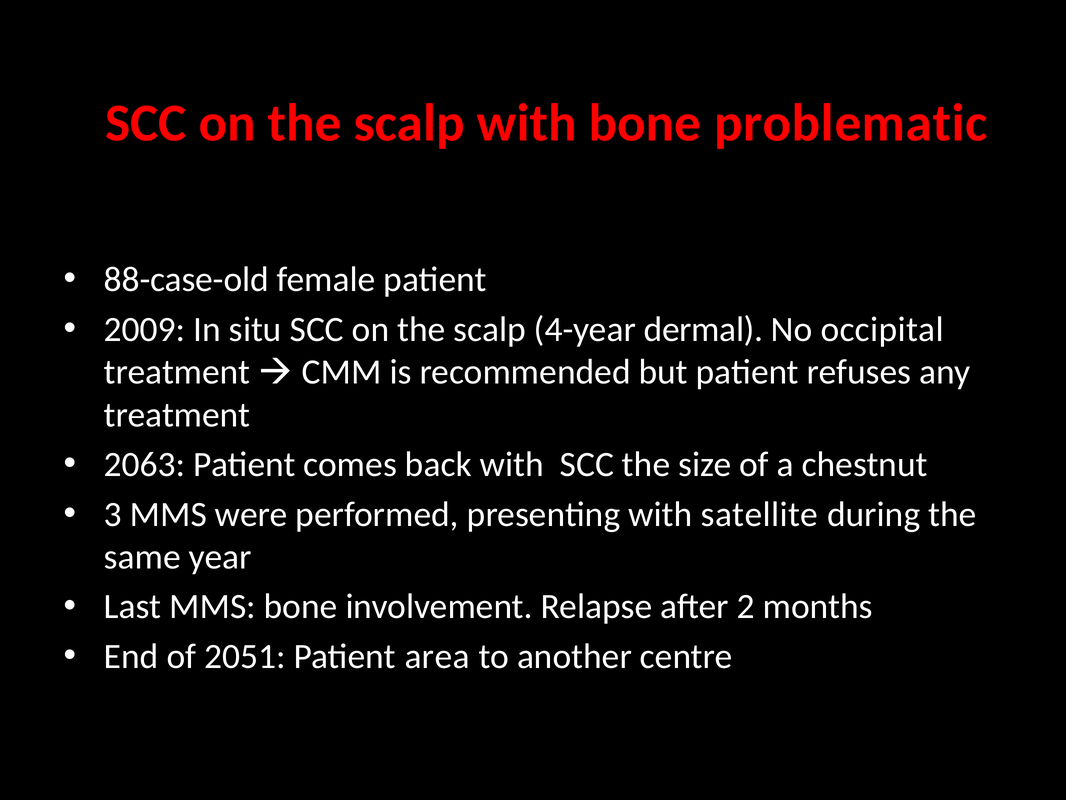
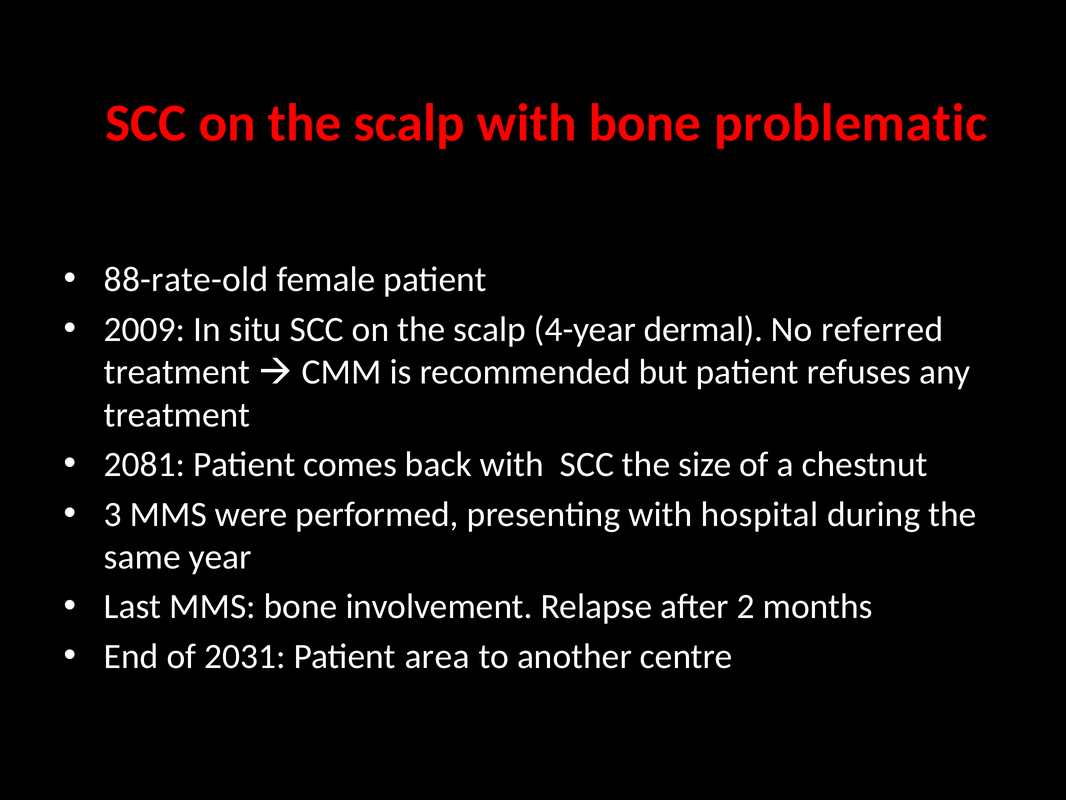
88-case-old: 88-case-old -> 88-rate-old
occipital: occipital -> referred
2063: 2063 -> 2081
satellite: satellite -> hospital
2051: 2051 -> 2031
